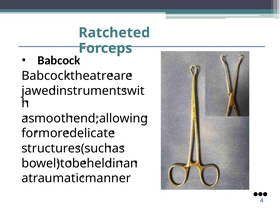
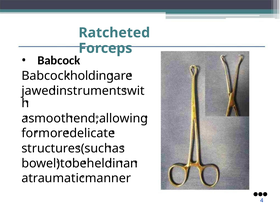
theatre: theatre -> holding
